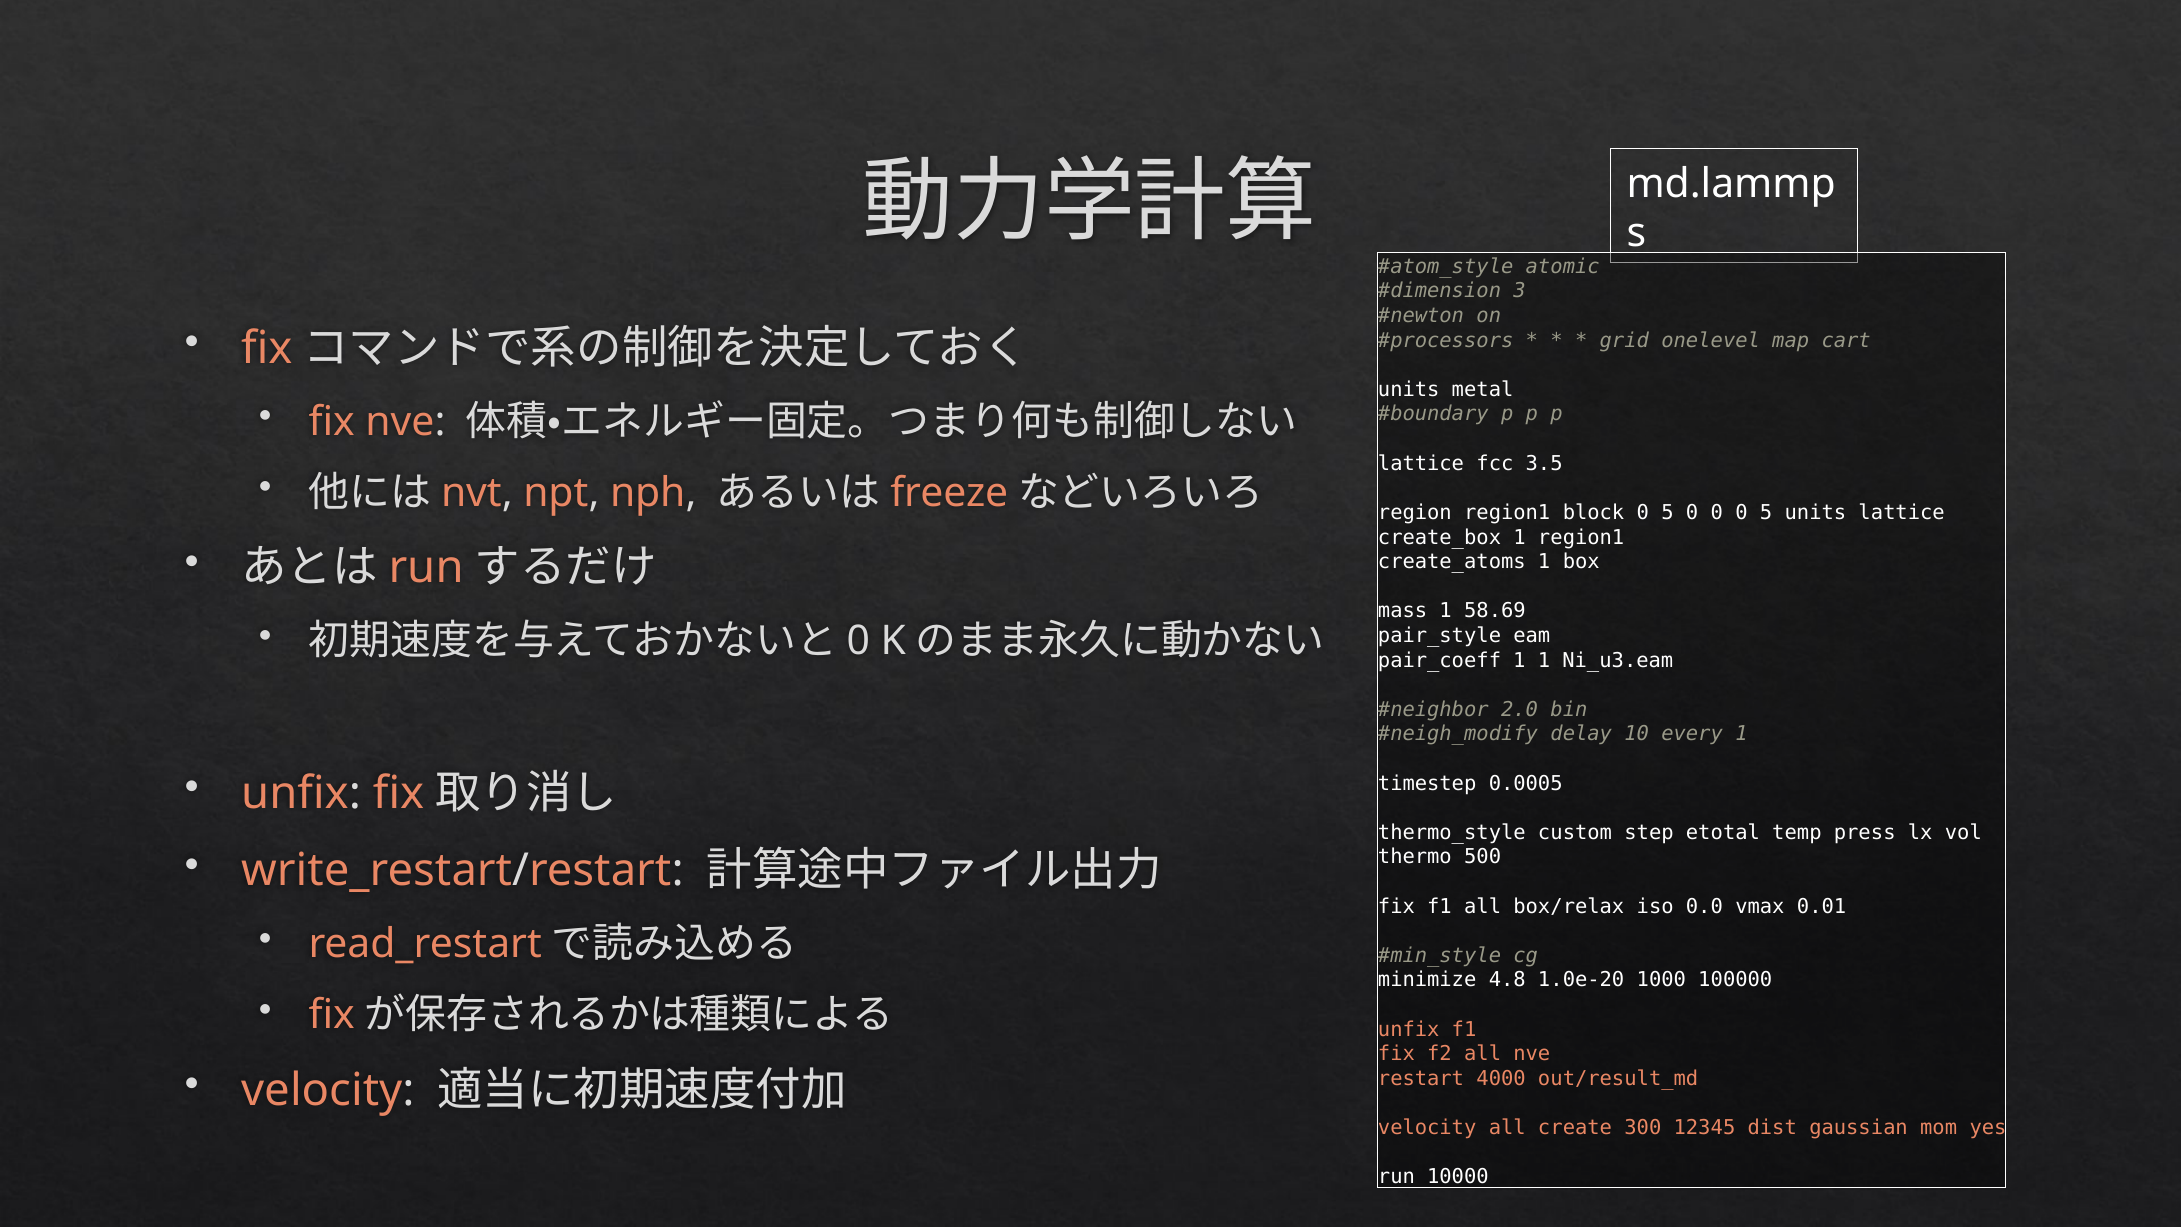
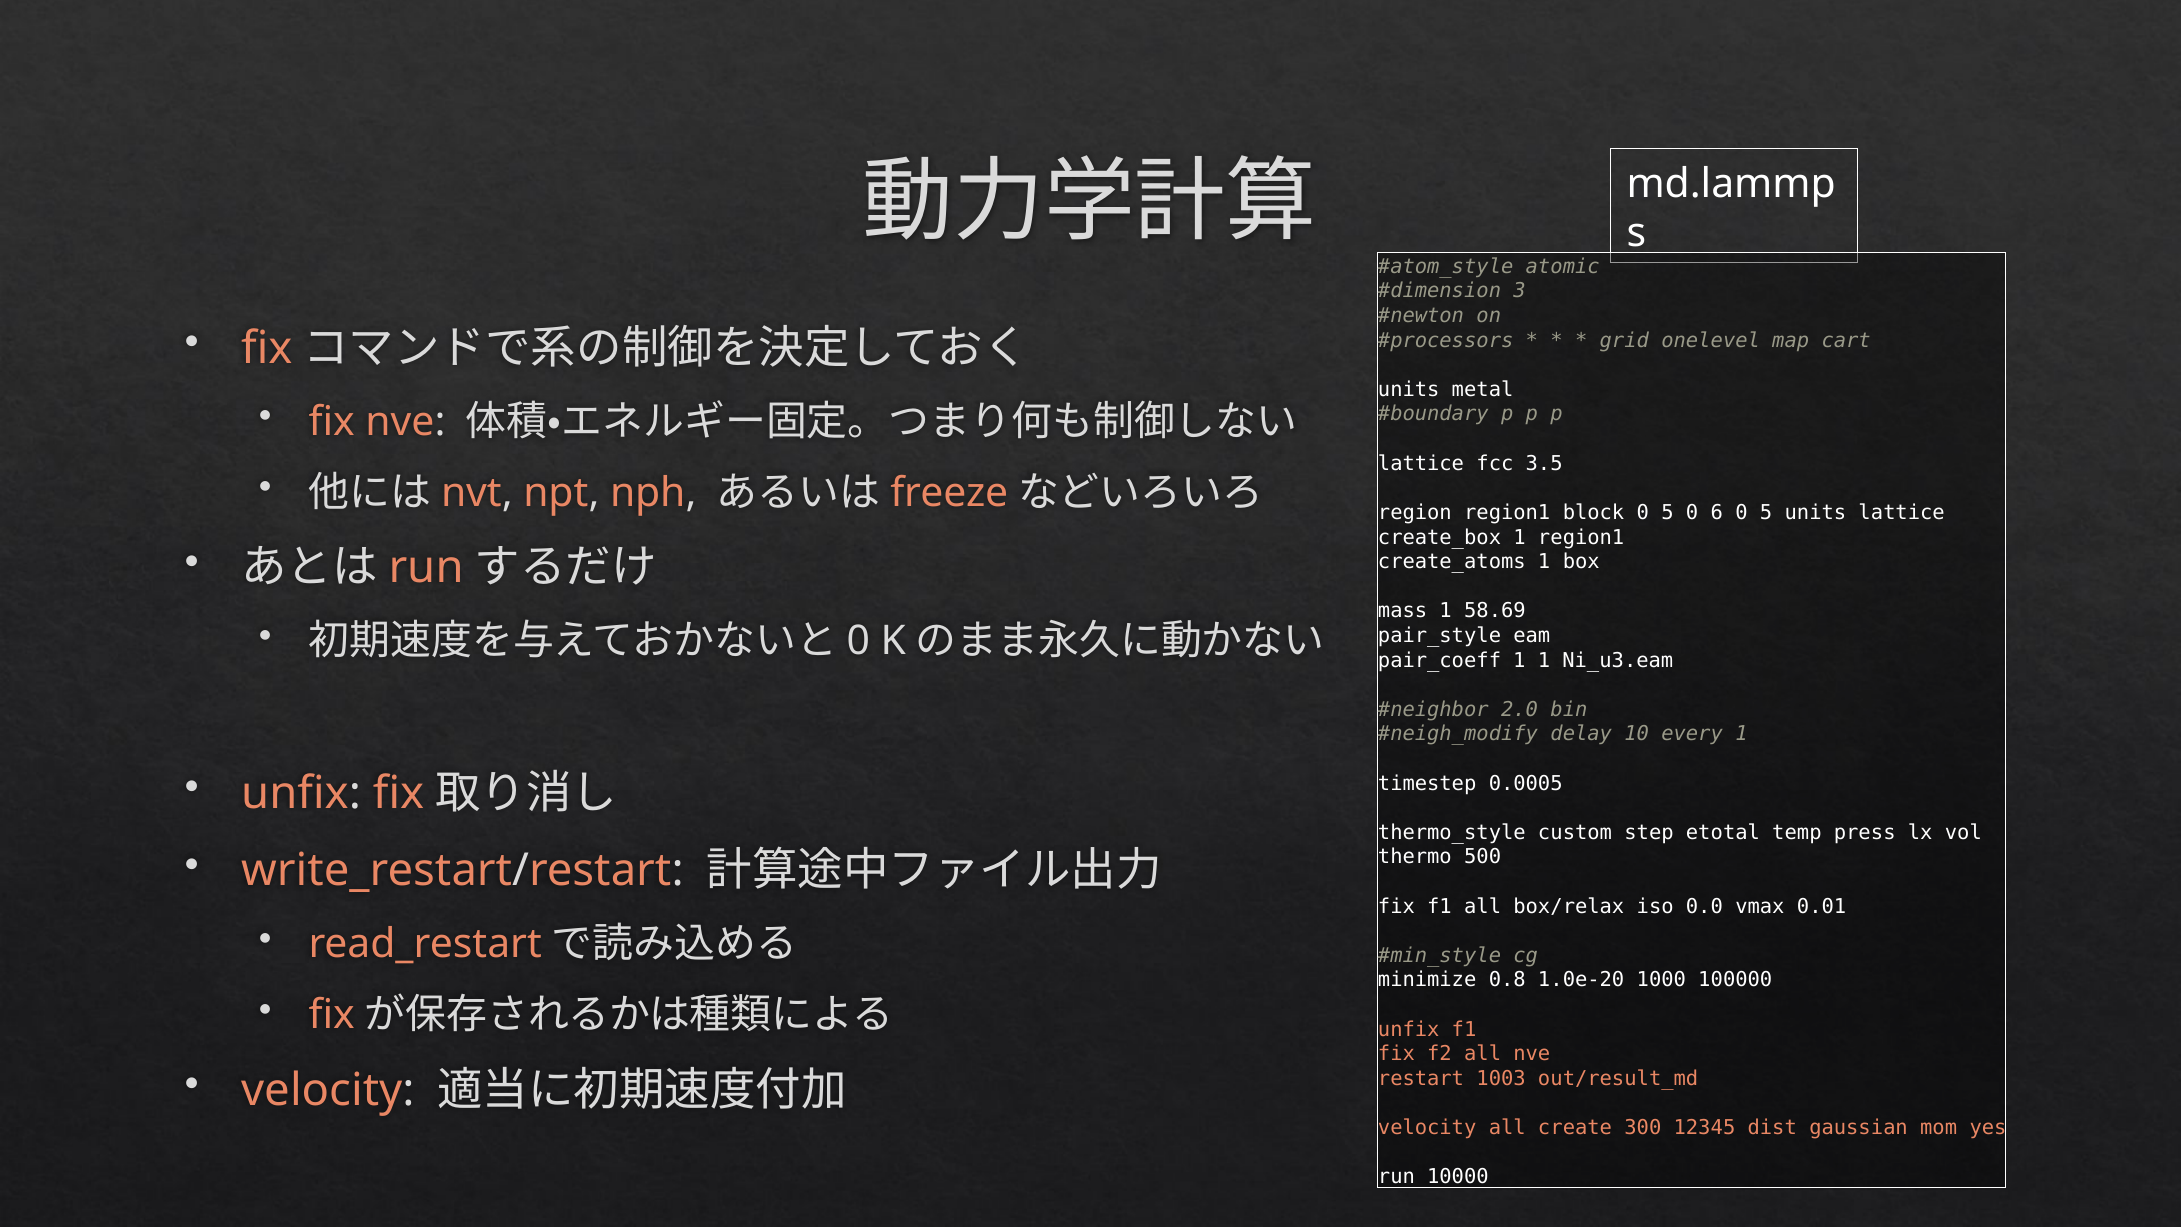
5 0 0: 0 -> 6
4.8: 4.8 -> 0.8
4000: 4000 -> 1003
